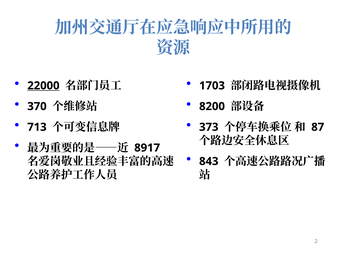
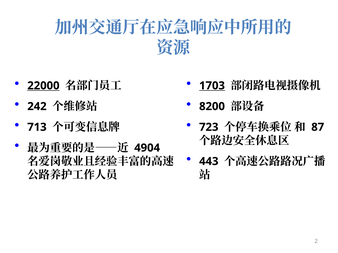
1703 underline: none -> present
370: 370 -> 242
373: 373 -> 723
8917: 8917 -> 4904
843: 843 -> 443
